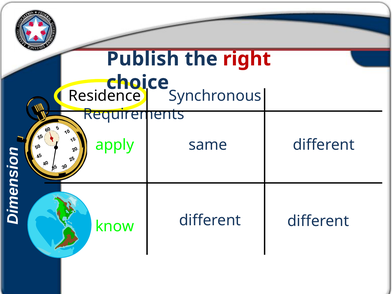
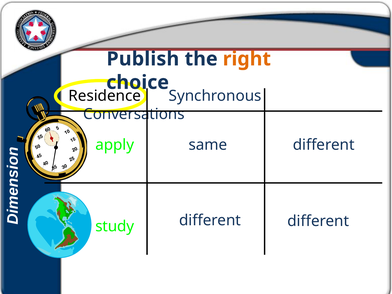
right colour: red -> orange
Requirements: Requirements -> Conversations
know: know -> study
